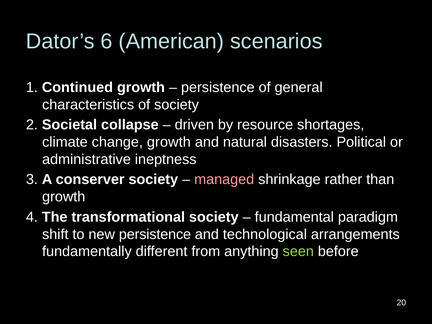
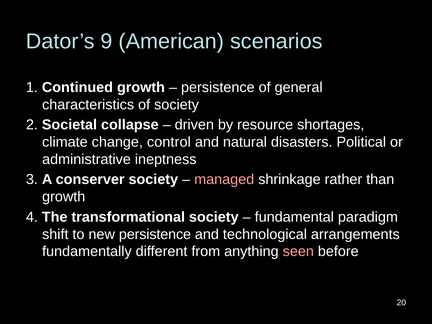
6: 6 -> 9
change growth: growth -> control
seen colour: light green -> pink
